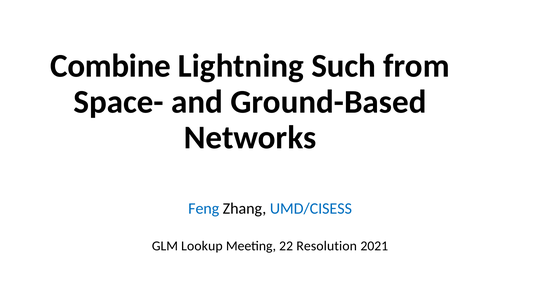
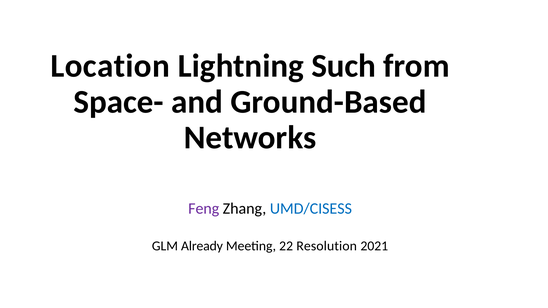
Combine: Combine -> Location
Feng colour: blue -> purple
Lookup: Lookup -> Already
